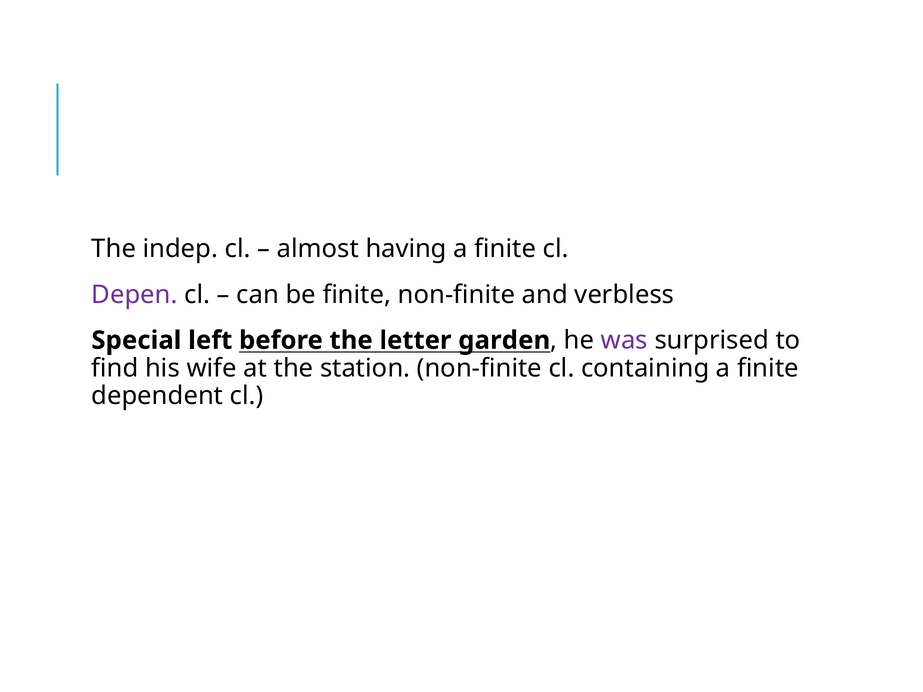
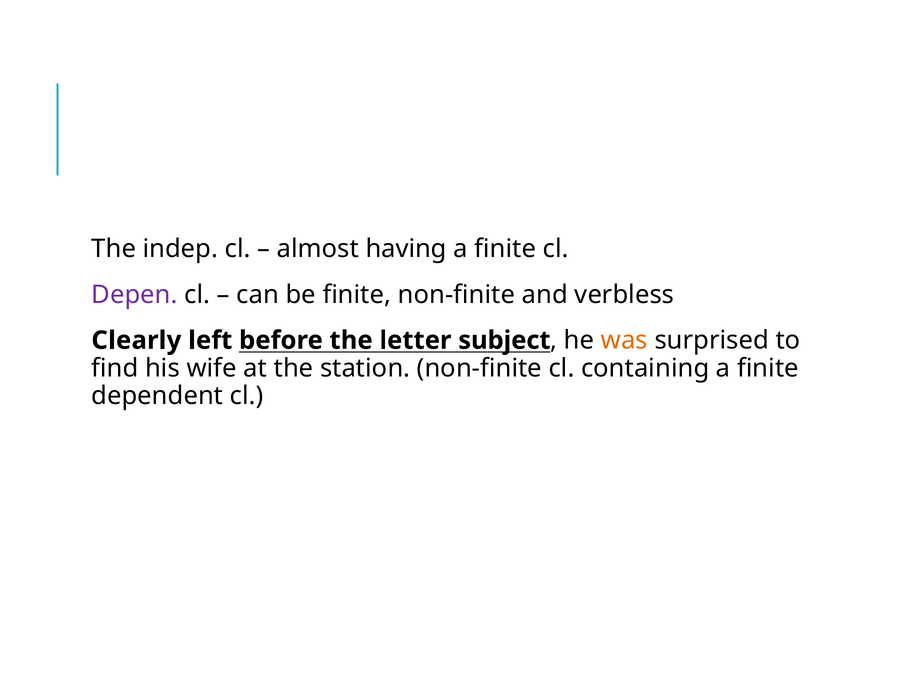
Special: Special -> Clearly
garden: garden -> subject
was colour: purple -> orange
